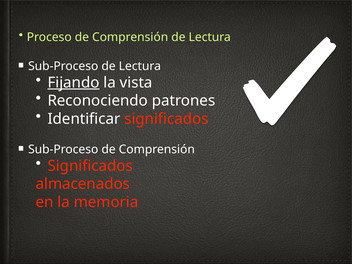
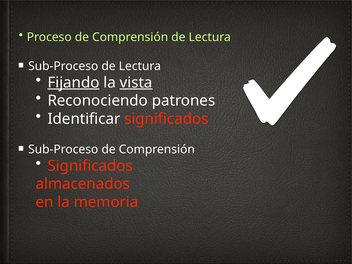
vista underline: none -> present
